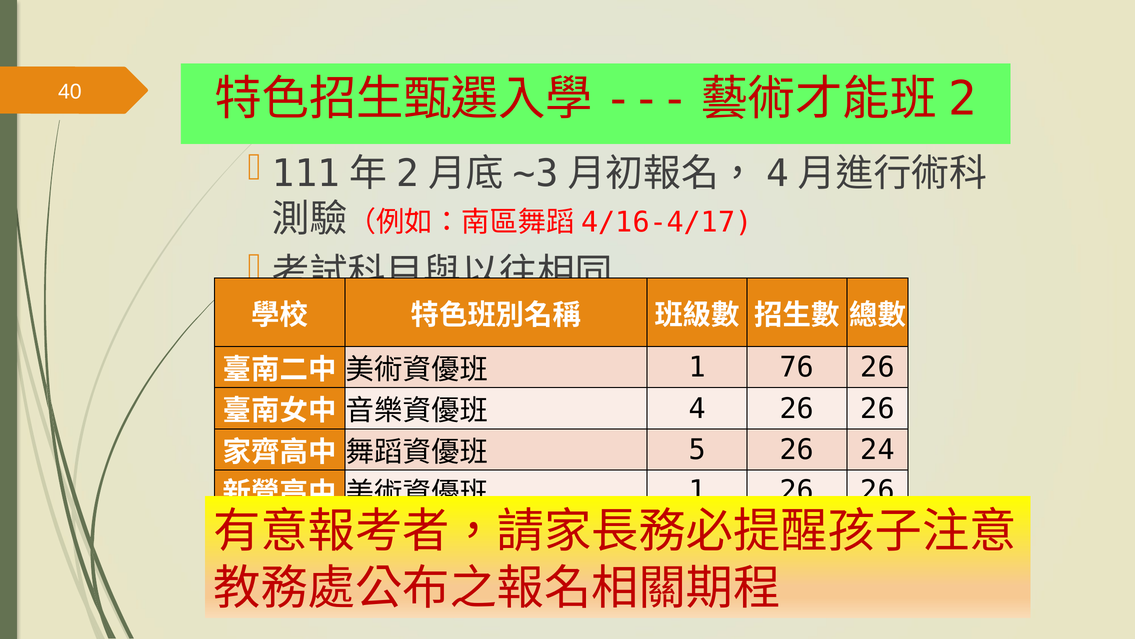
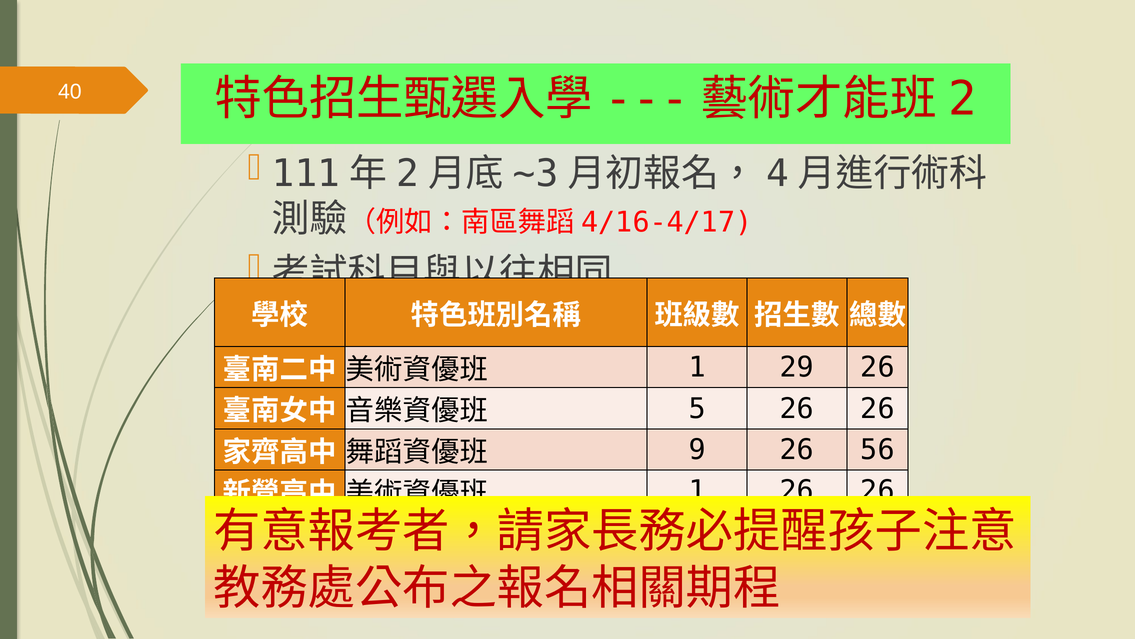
76: 76 -> 29
4: 4 -> 5
5: 5 -> 9
24: 24 -> 56
